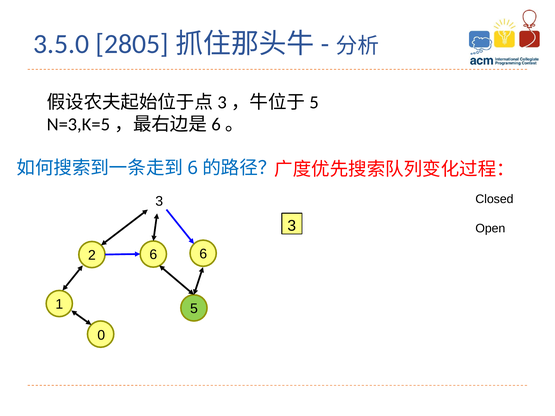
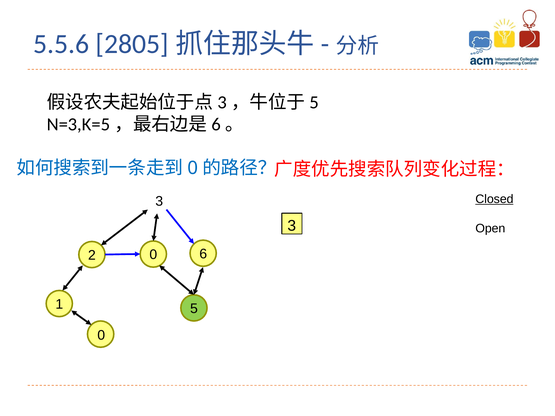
3.5.0: 3.5.0 -> 5.5.6
6 at (193, 168): 6 -> 0
Closed underline: none -> present
2 6: 6 -> 0
